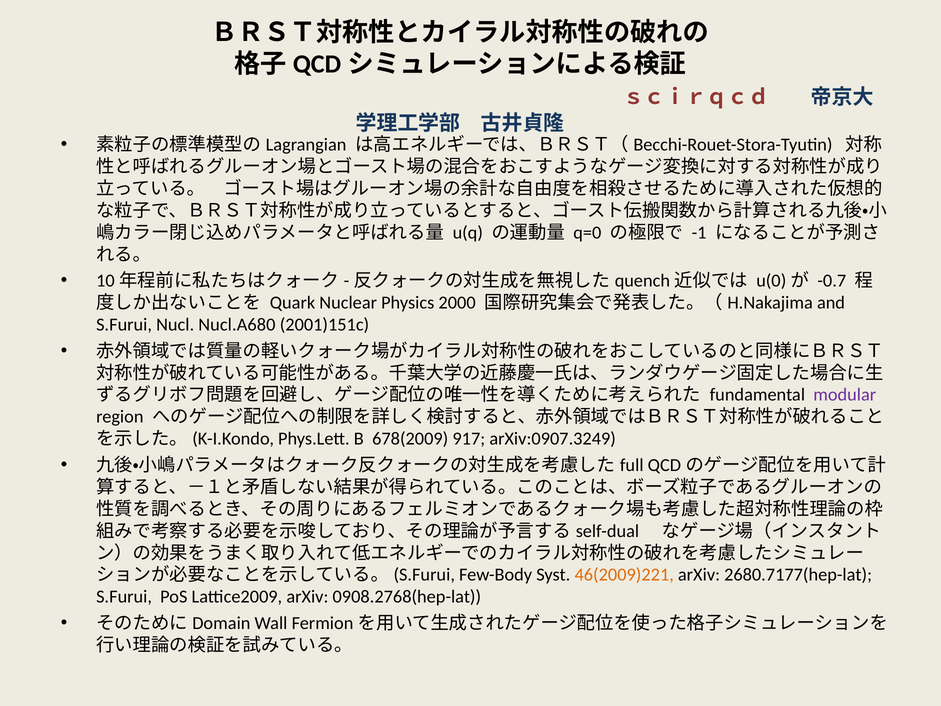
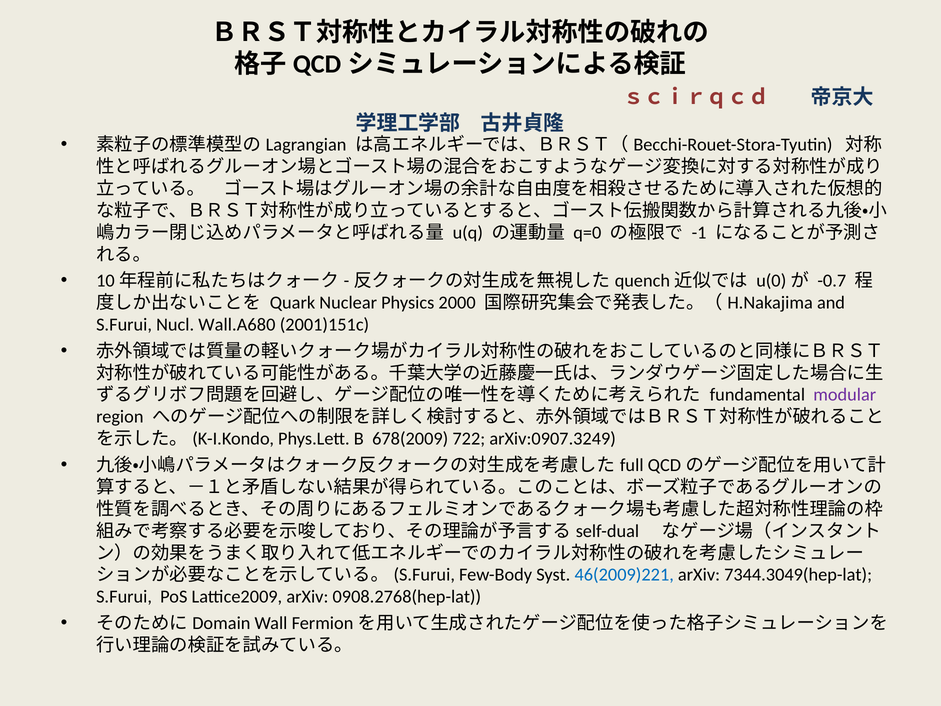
Nucl.A680: Nucl.A680 -> Wall.A680
917: 917 -> 722
46(2009)221 colour: orange -> blue
2680.7177(hep-lat: 2680.7177(hep-lat -> 7344.3049(hep-lat
